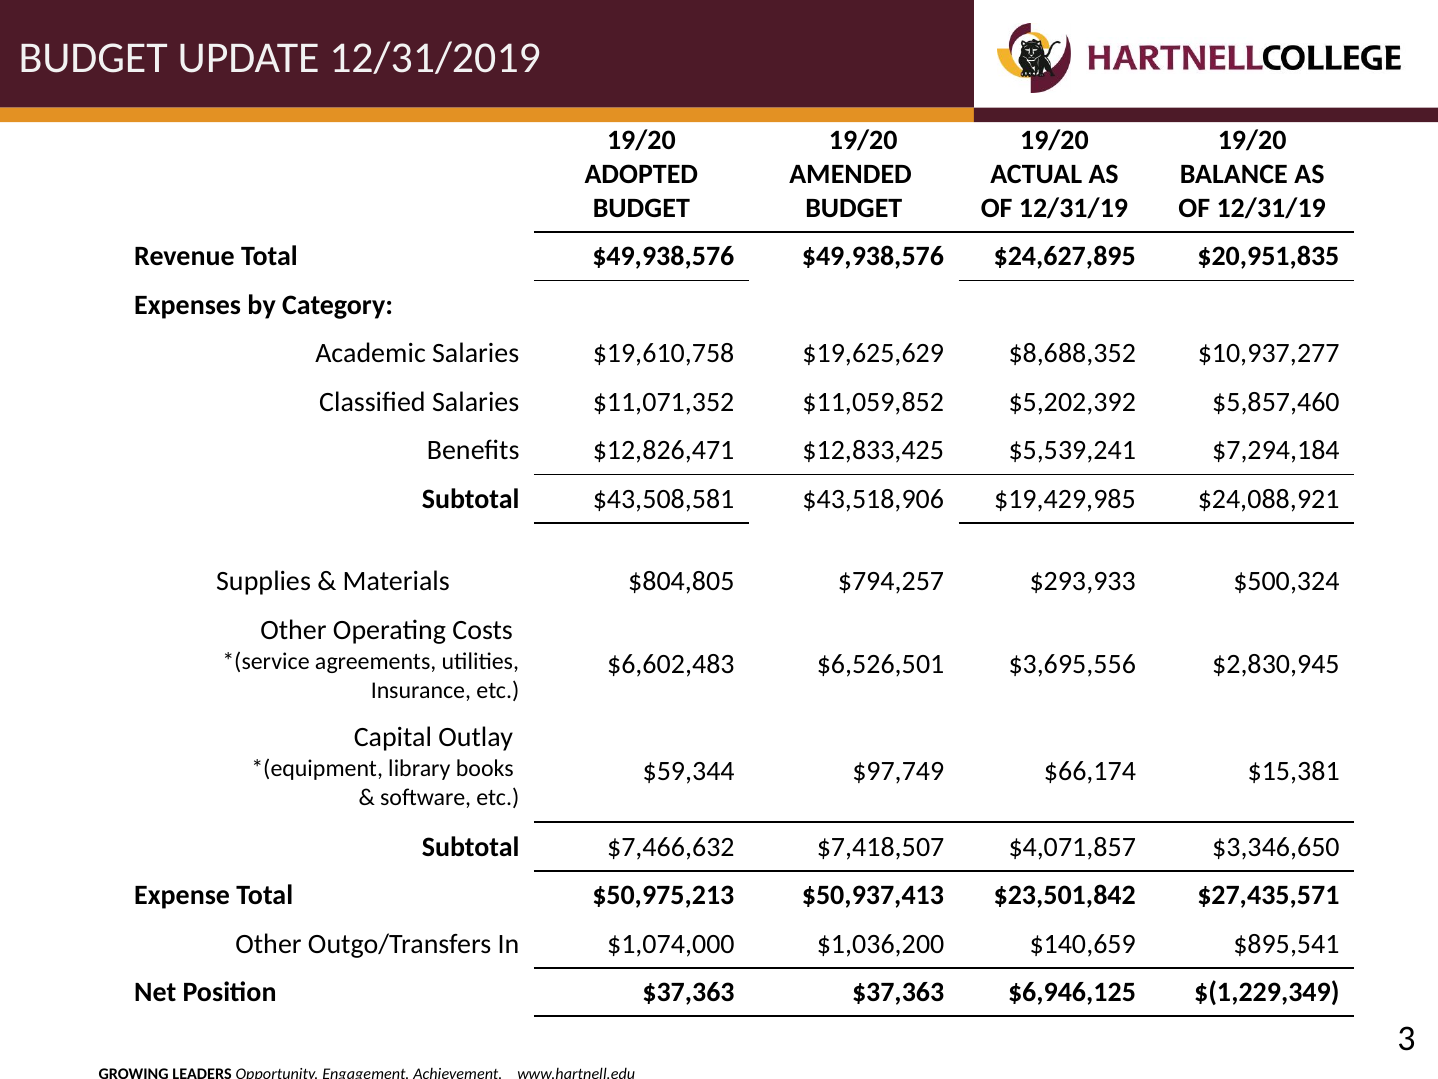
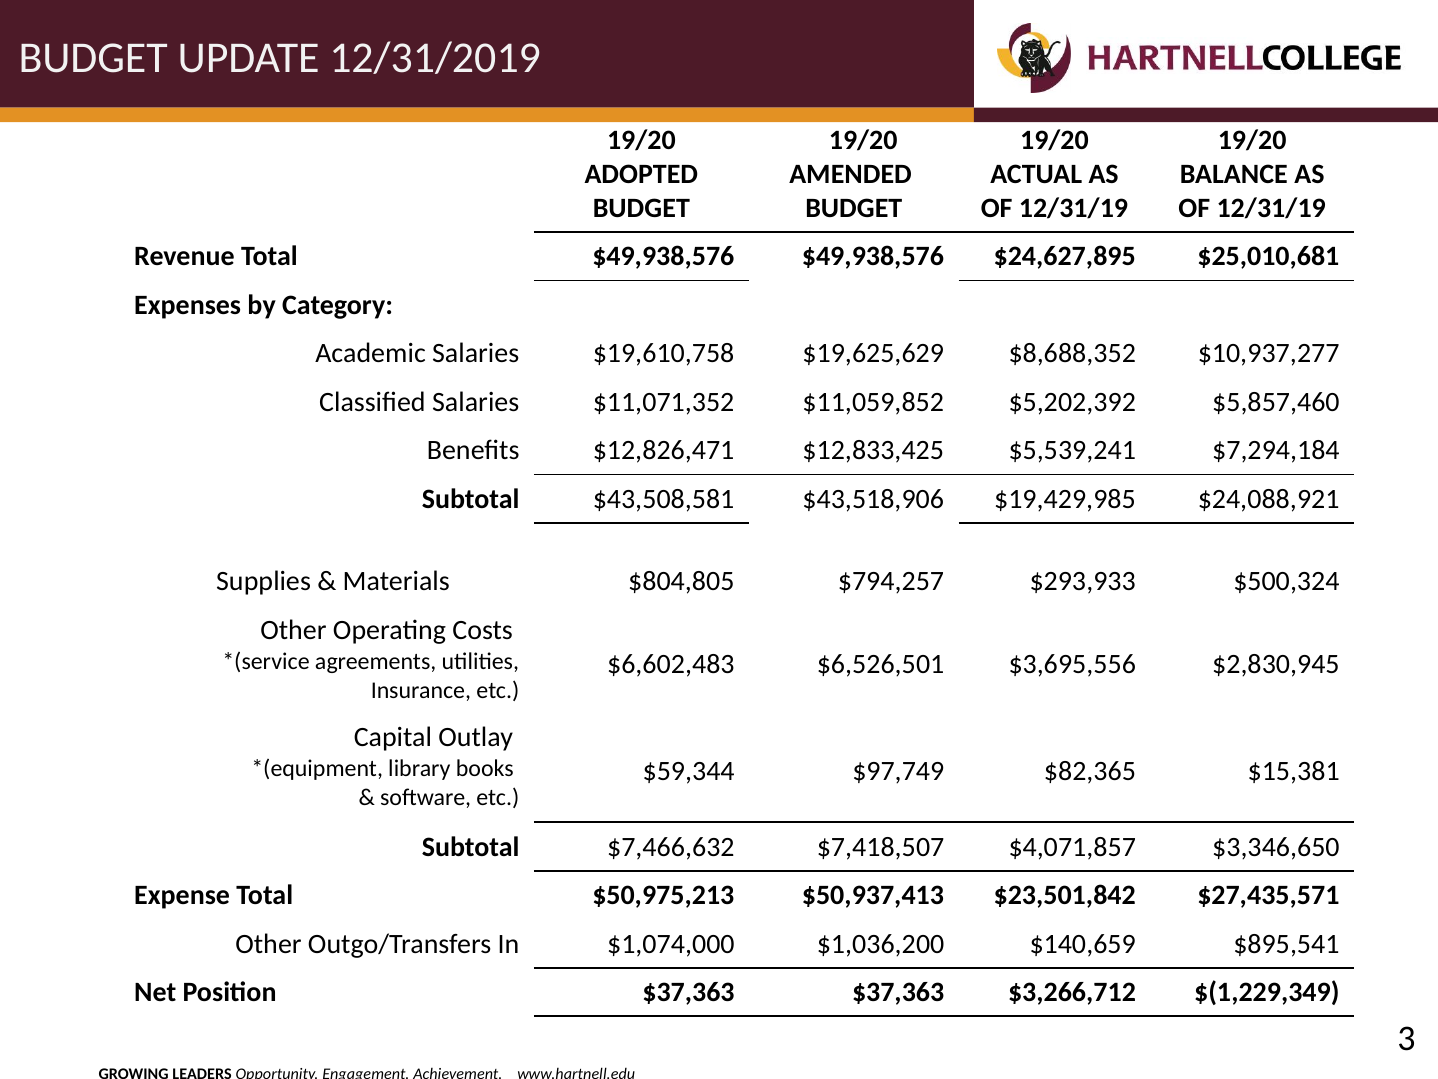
$20,951,835: $20,951,835 -> $25,010,681
$66,174: $66,174 -> $82,365
$6,946,125: $6,946,125 -> $3,266,712
